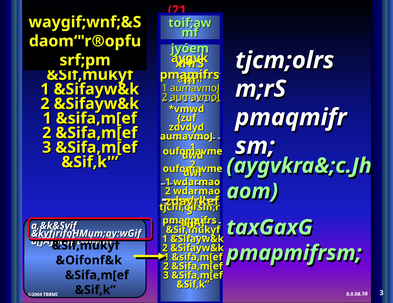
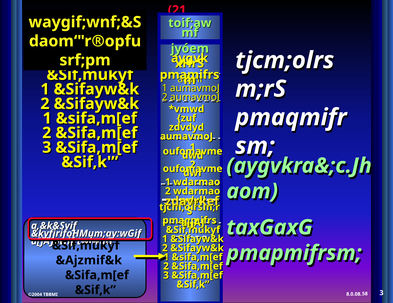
&Oifonf&k: &Oifonf&k -> &Ajzmif&k
